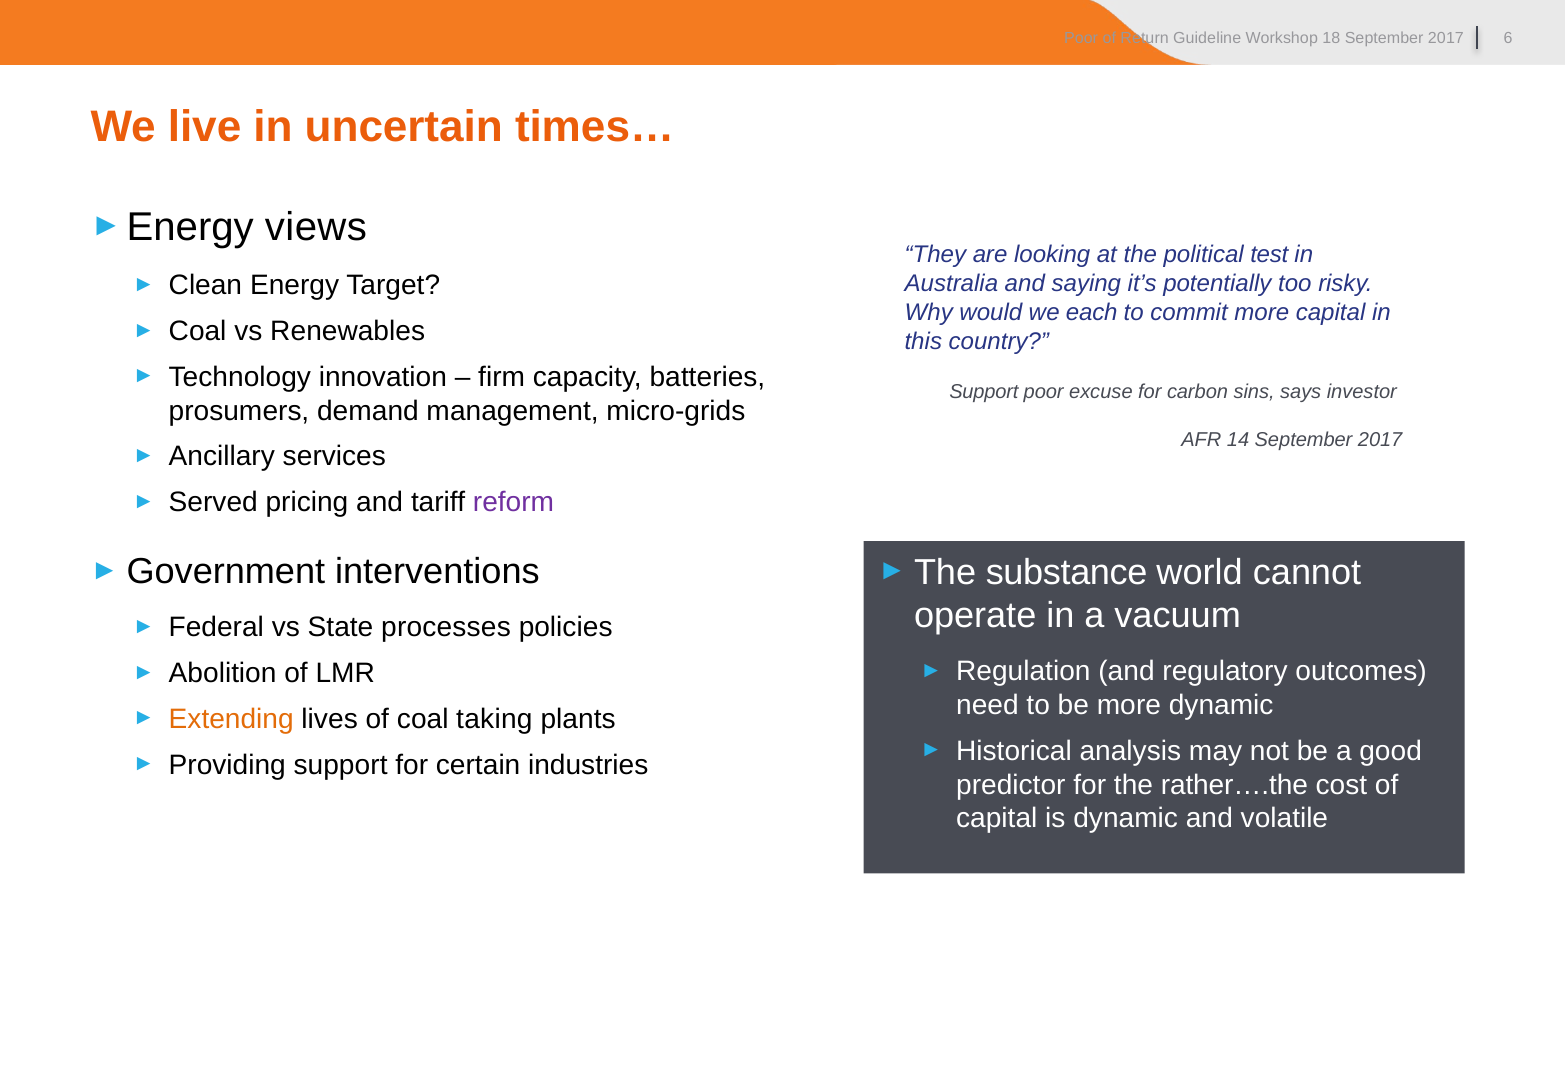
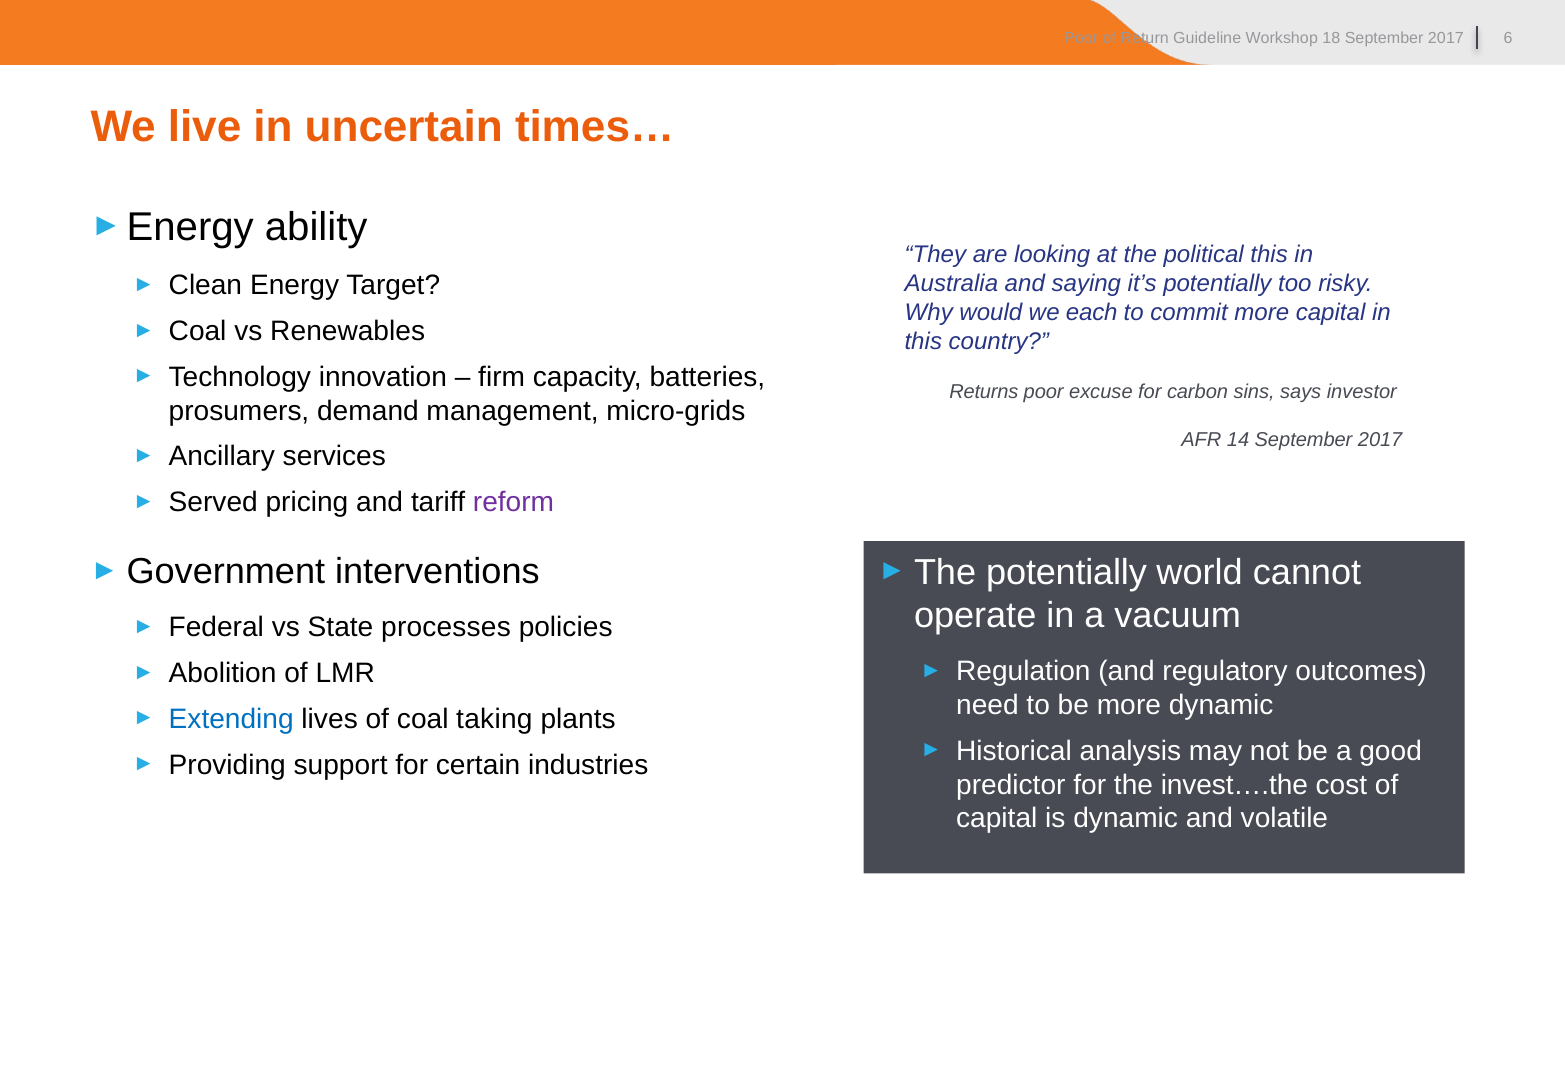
views: views -> ability
political test: test -> this
Support at (984, 392): Support -> Returns
The substance: substance -> potentially
Extending colour: orange -> blue
rather….the: rather….the -> invest….the
